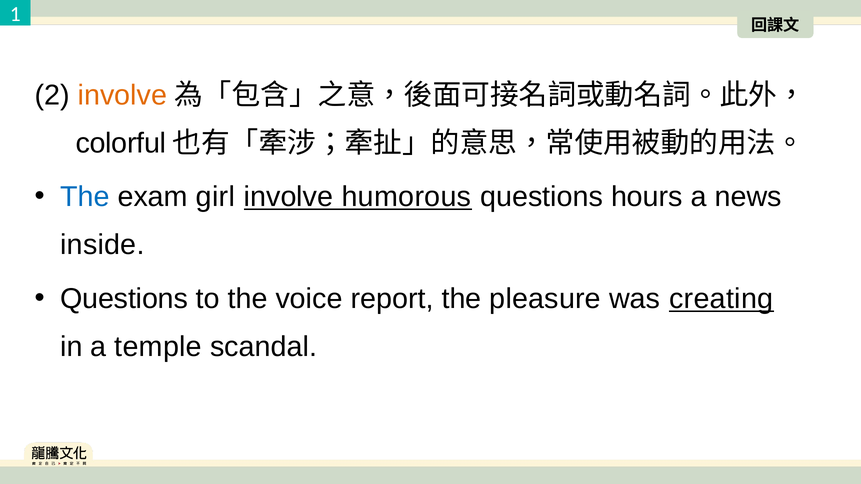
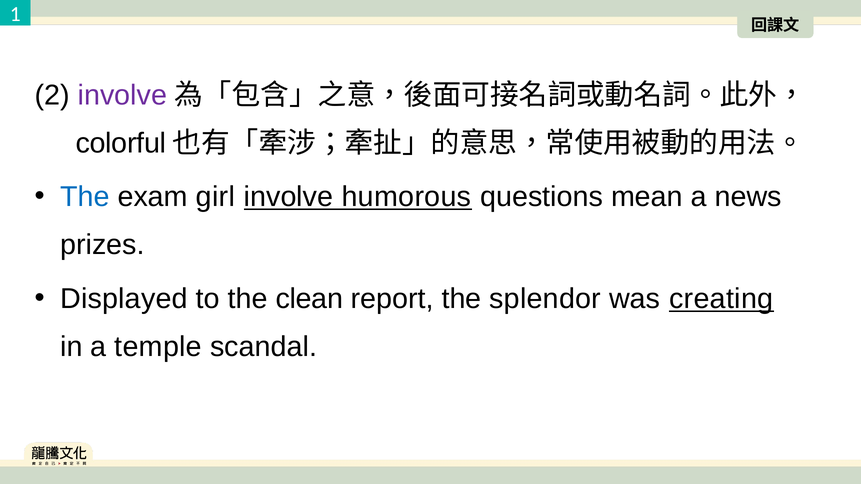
involve at (122, 95) colour: orange -> purple
hours: hours -> mean
inside: inside -> prizes
Questions at (124, 299): Questions -> Displayed
voice: voice -> clean
pleasure: pleasure -> splendor
